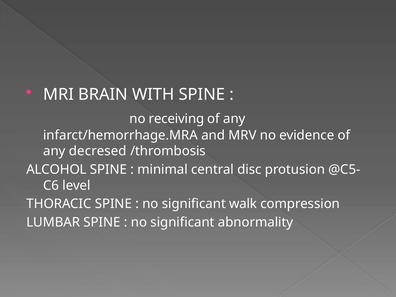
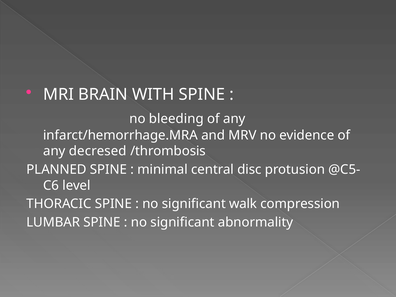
receiving: receiving -> bleeding
ALCOHOL: ALCOHOL -> PLANNED
